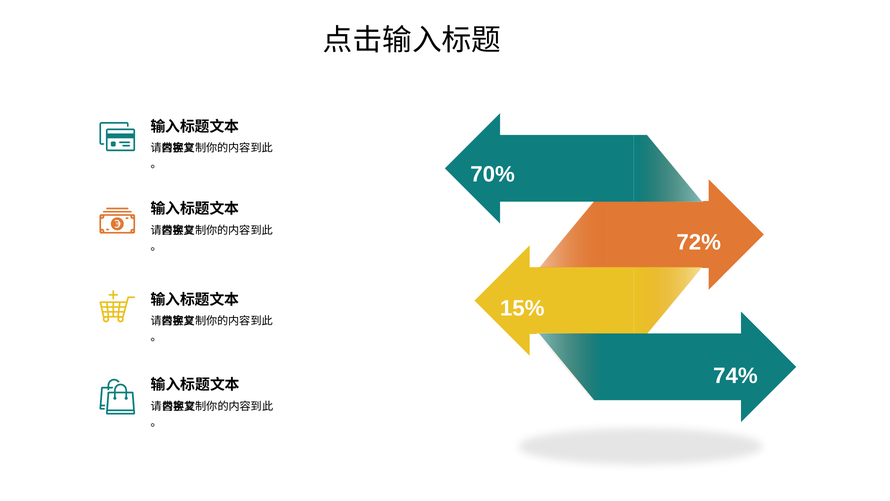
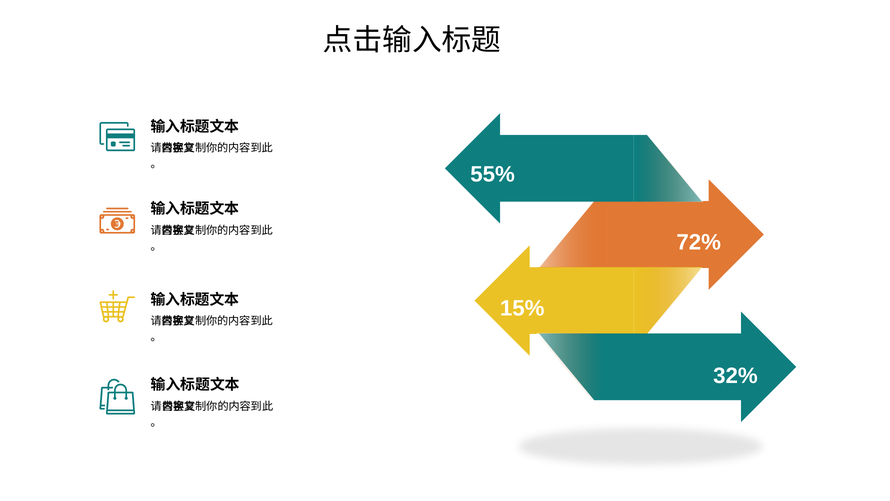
70%: 70% -> 55%
74%: 74% -> 32%
